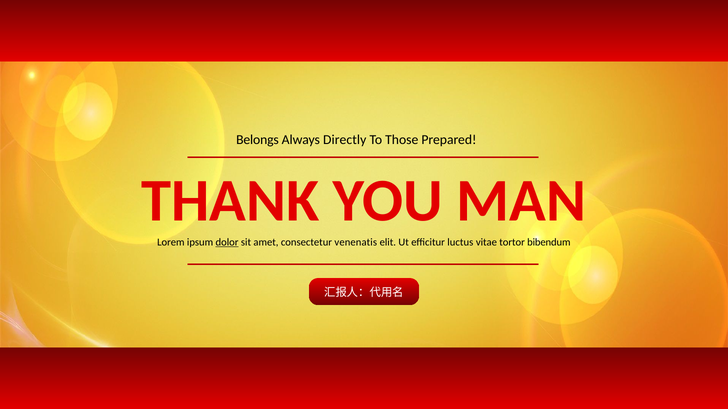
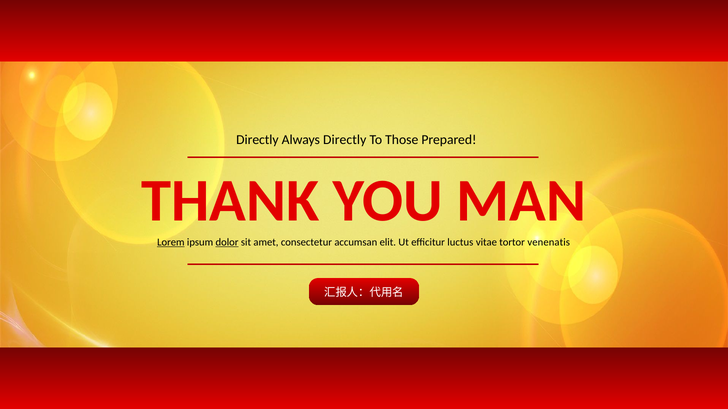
Belongs at (257, 140): Belongs -> Directly
Lorem underline: none -> present
venenatis: venenatis -> accumsan
bibendum: bibendum -> venenatis
